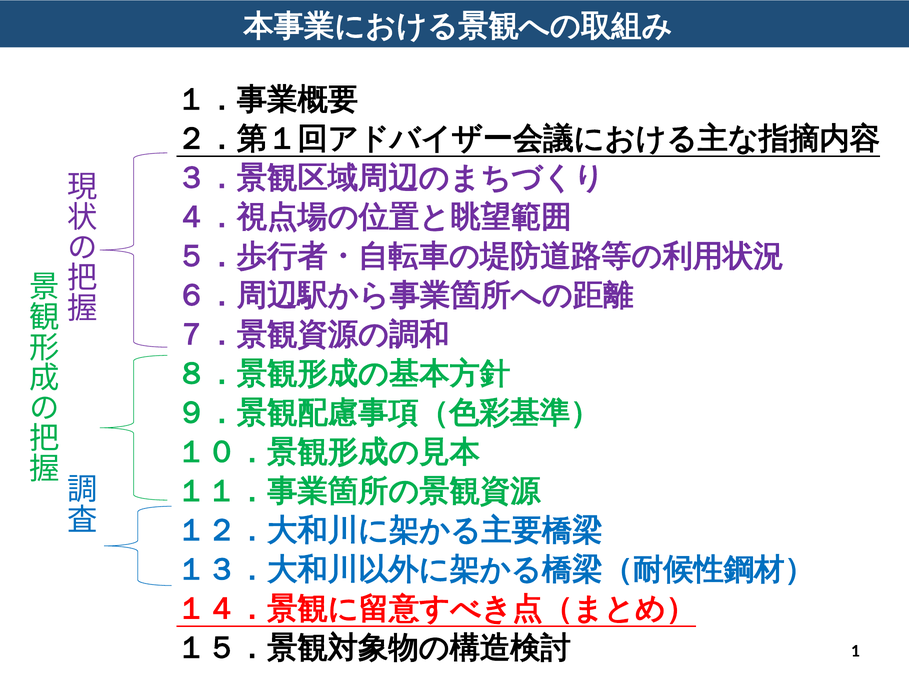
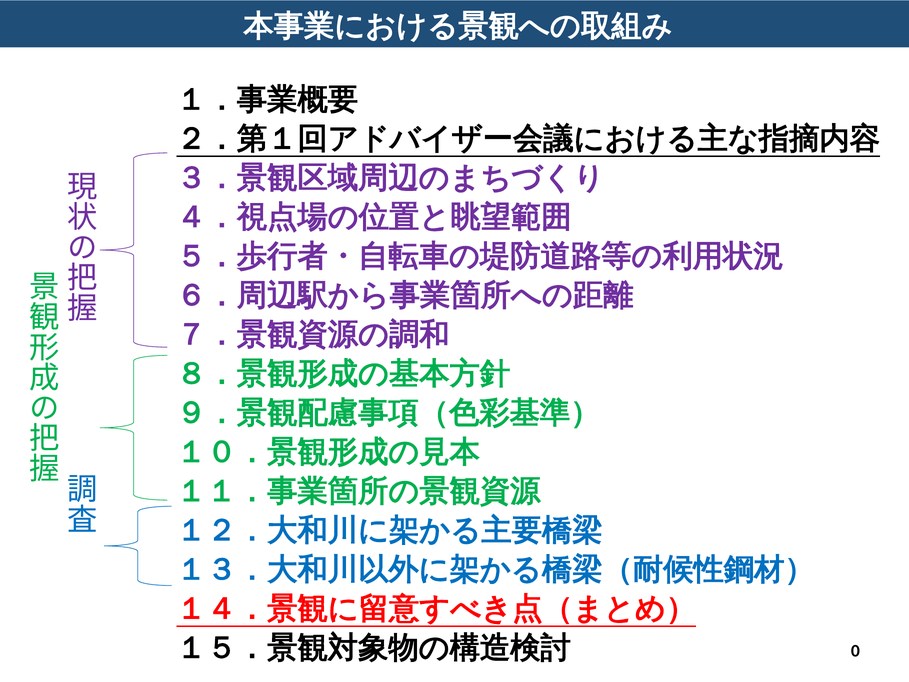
1: 1 -> 0
